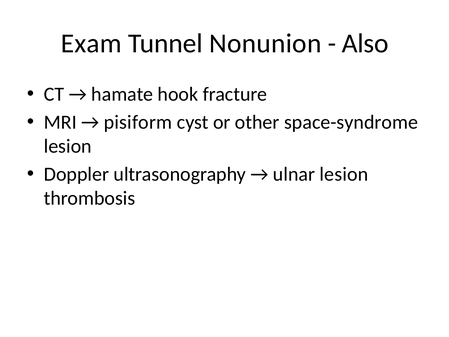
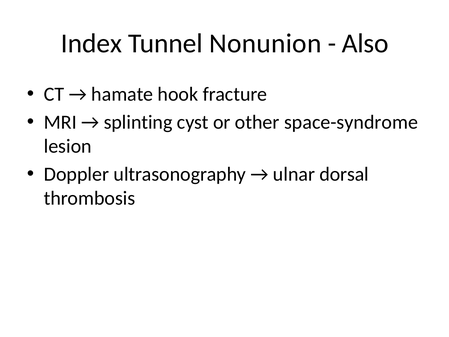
Exam: Exam -> Index
pisiform: pisiform -> splinting
ulnar lesion: lesion -> dorsal
